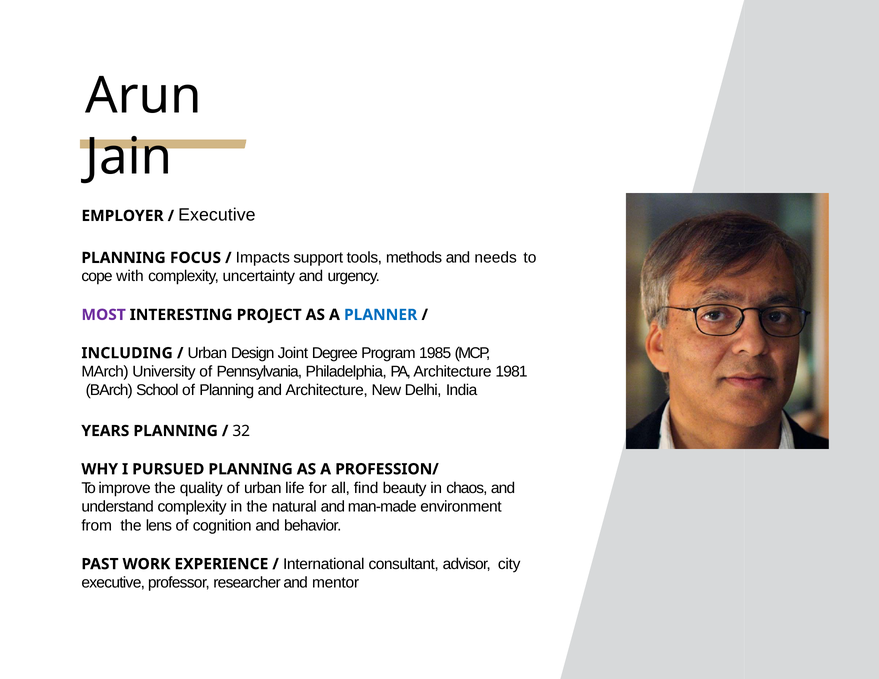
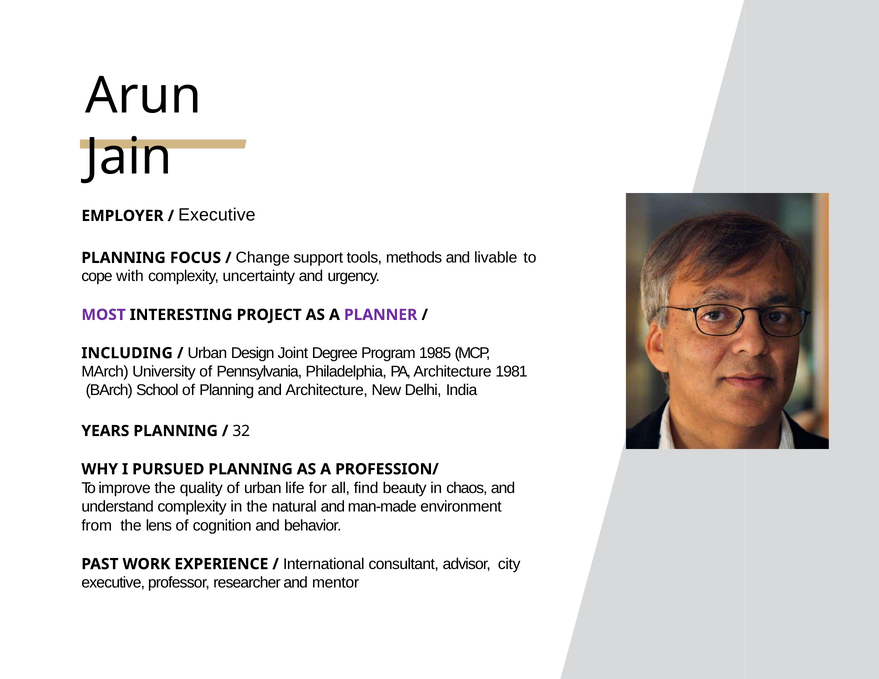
Impacts: Impacts -> Change
needs: needs -> livable
PLANNER colour: blue -> purple
